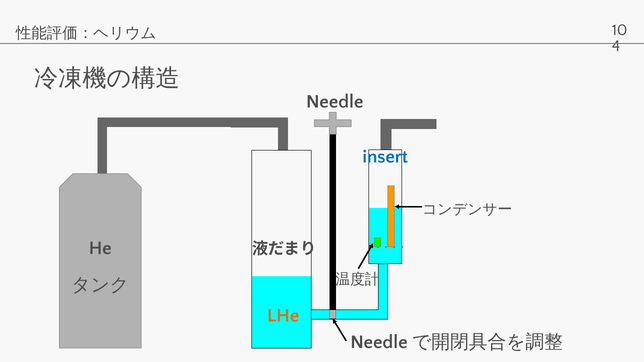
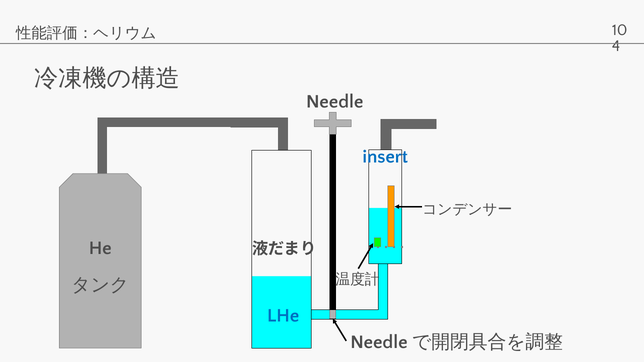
LHe colour: orange -> blue
